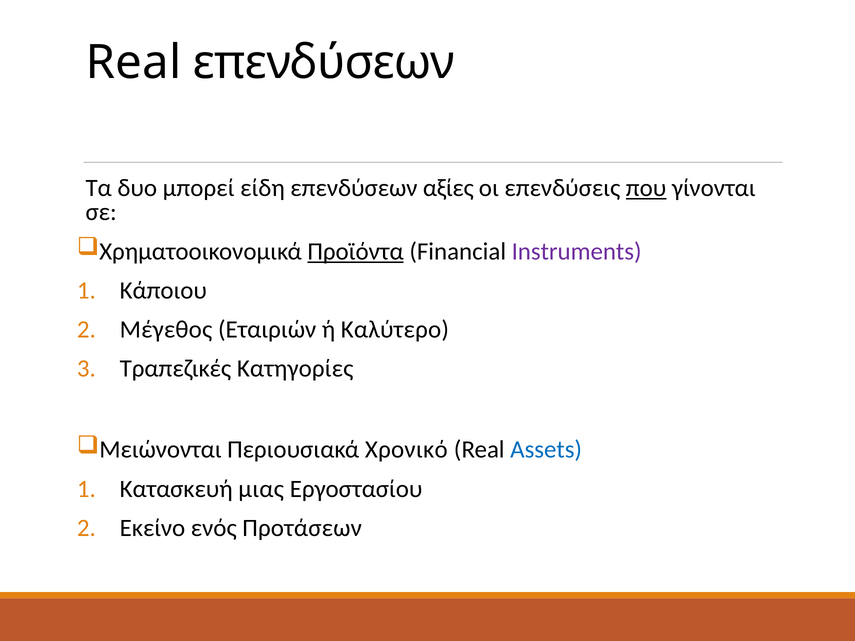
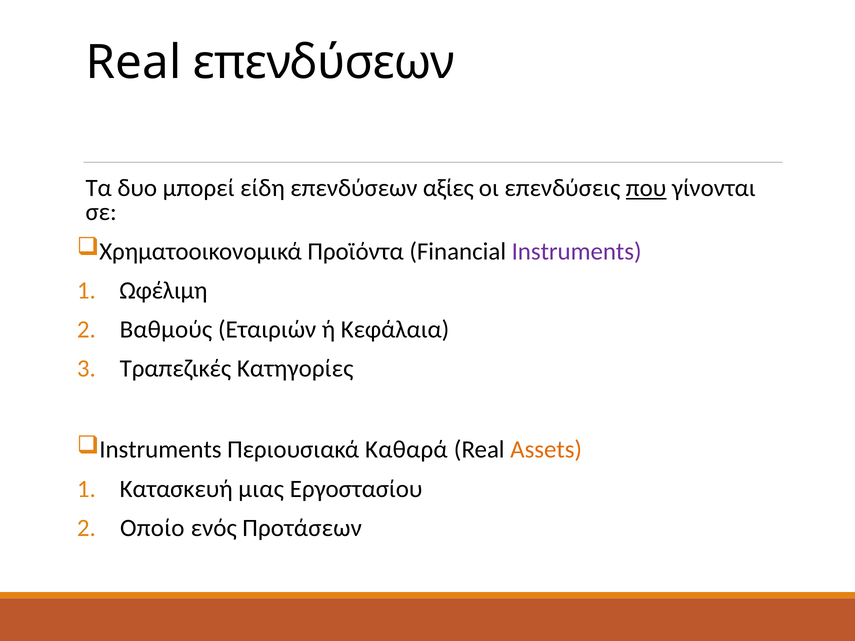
Προϊόντα underline: present -> none
Κάποιου: Κάποιου -> Ωφέλιμη
Μέγεθος: Μέγεθος -> Βαθμούς
Καλύτερο: Καλύτερο -> Κεφάλαια
Μειώνονται at (160, 450): Μειώνονται -> Instruments
Χρονικό: Χρονικό -> Καθαρά
Assets colour: blue -> orange
Εκείνο: Εκείνο -> Οποίο
